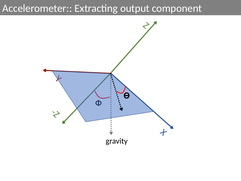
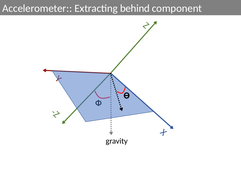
output: output -> behind
